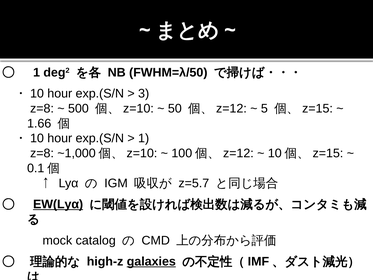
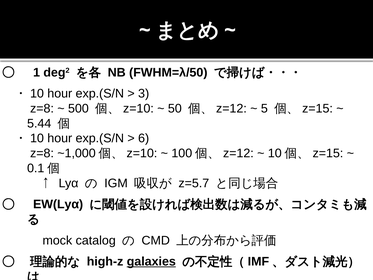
1.66: 1.66 -> 5.44
1 at (144, 138): 1 -> 6
EW(Lyα underline: present -> none
